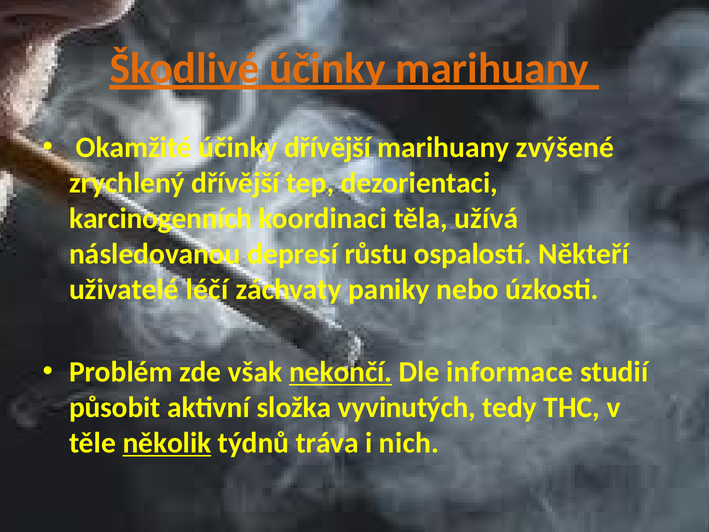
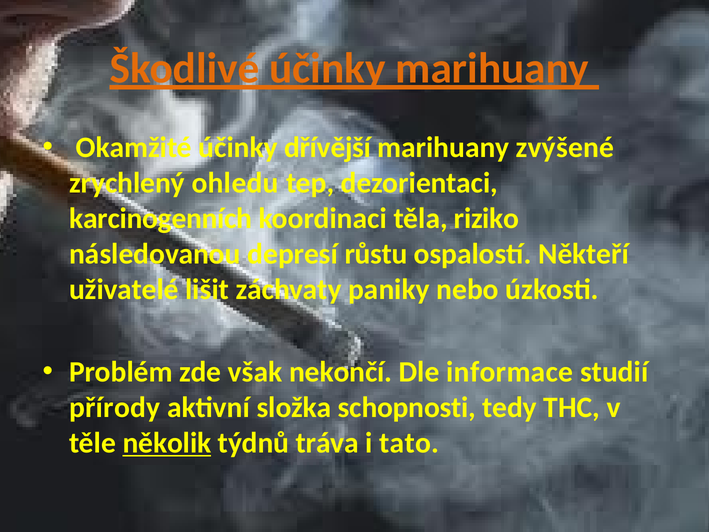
zrychlený dřívější: dřívější -> ohledu
užívá: užívá -> riziko
léčí: léčí -> lišit
nekončí underline: present -> none
působit: působit -> přírody
vyvinutých: vyvinutých -> schopnosti
nich: nich -> tato
